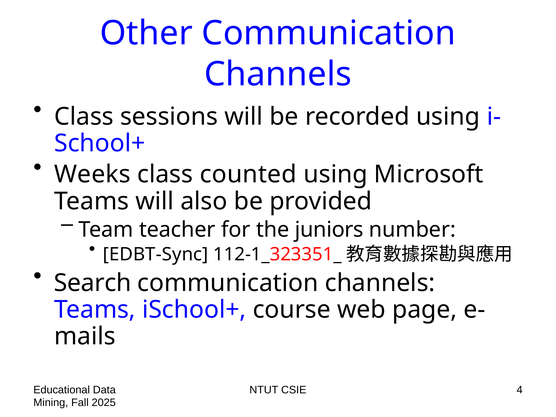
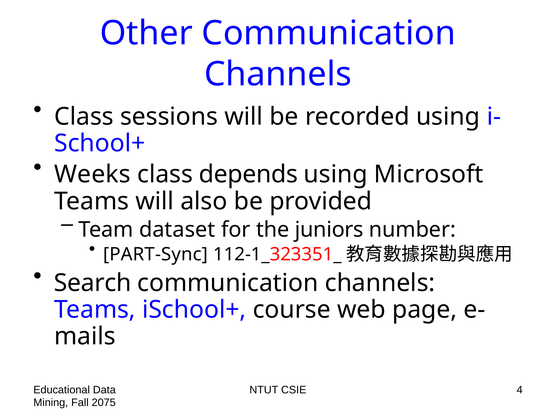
counted: counted -> depends
teacher: teacher -> dataset
EDBT-Sync: EDBT-Sync -> PART-Sync
2025: 2025 -> 2075
